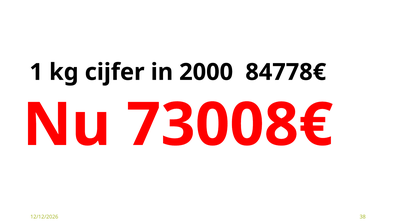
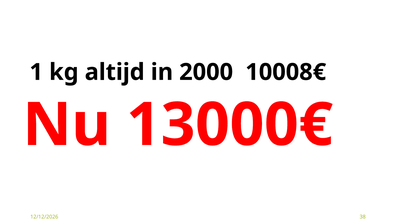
cijfer: cijfer -> altijd
84778€: 84778€ -> 10008€
73008€: 73008€ -> 13000€
